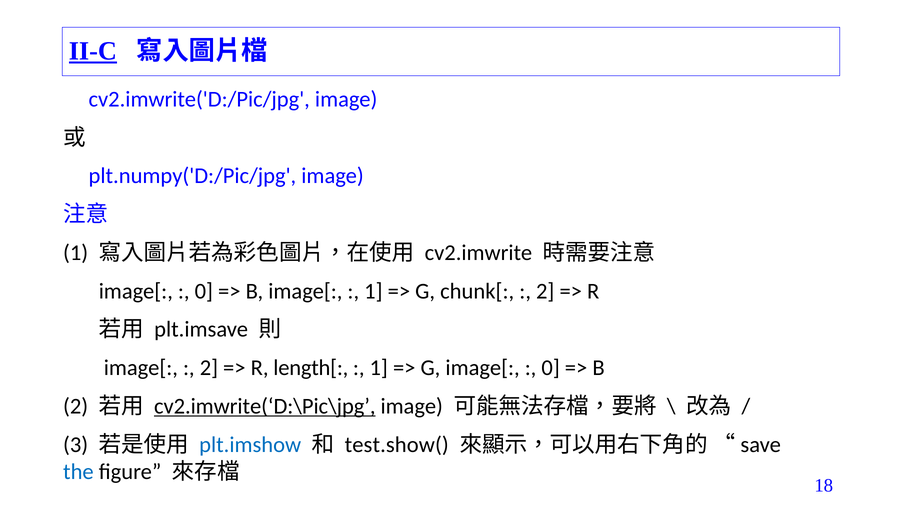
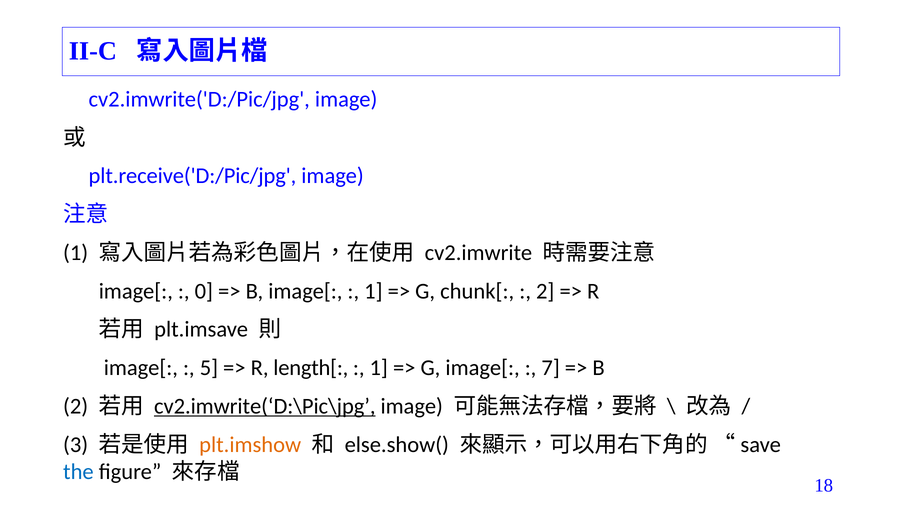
II-C underline: present -> none
plt.numpy('D:/Pic/jpg: plt.numpy('D:/Pic/jpg -> plt.receive('D:/Pic/jpg
2 at (209, 367): 2 -> 5
0 at (551, 367): 0 -> 7
plt.imshow colour: blue -> orange
test.show(: test.show( -> else.show(
